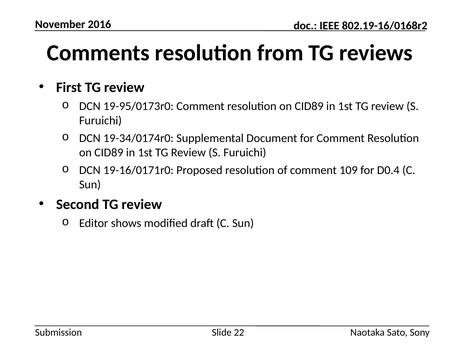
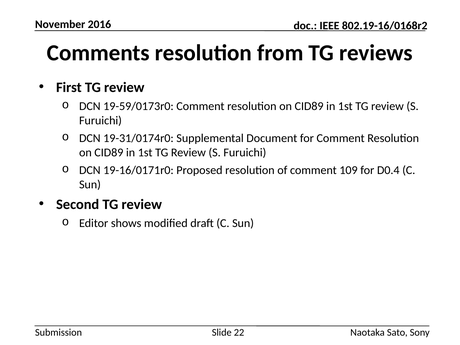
19-95/0173r0: 19-95/0173r0 -> 19-59/0173r0
19-34/0174r0: 19-34/0174r0 -> 19-31/0174r0
